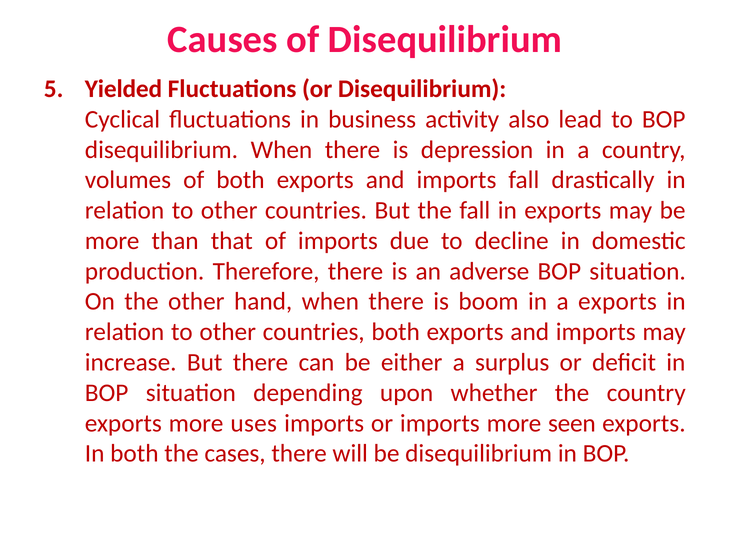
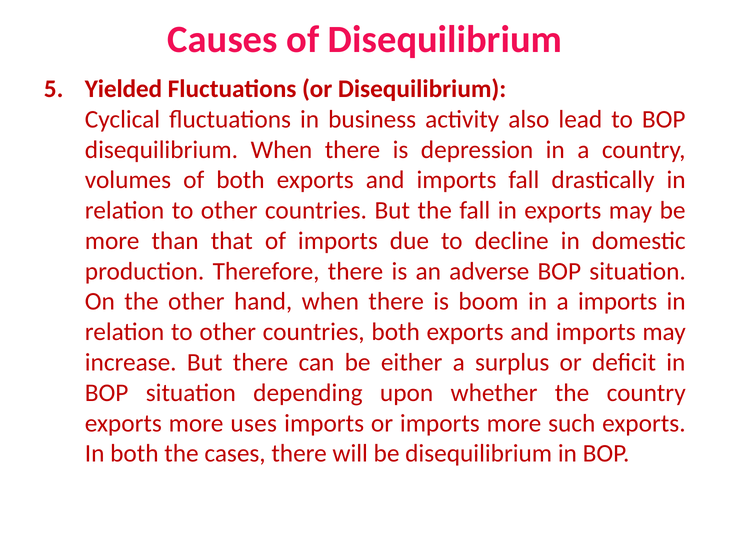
a exports: exports -> imports
seen: seen -> such
